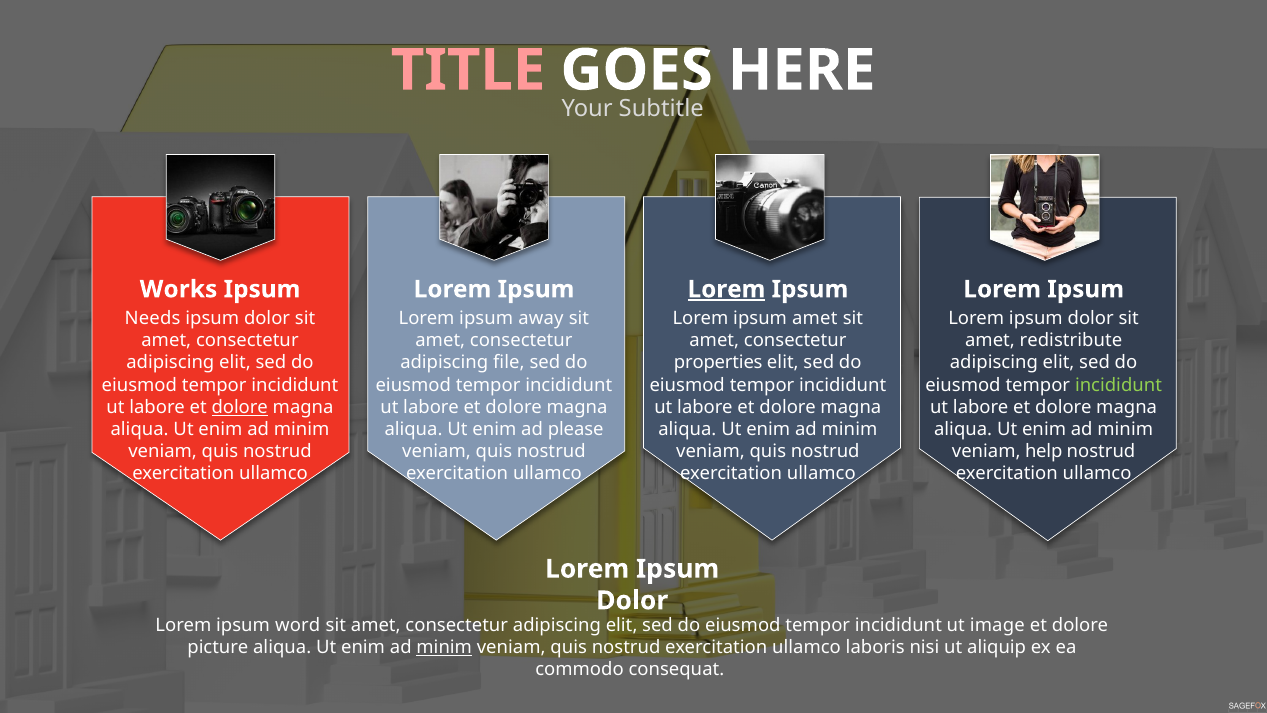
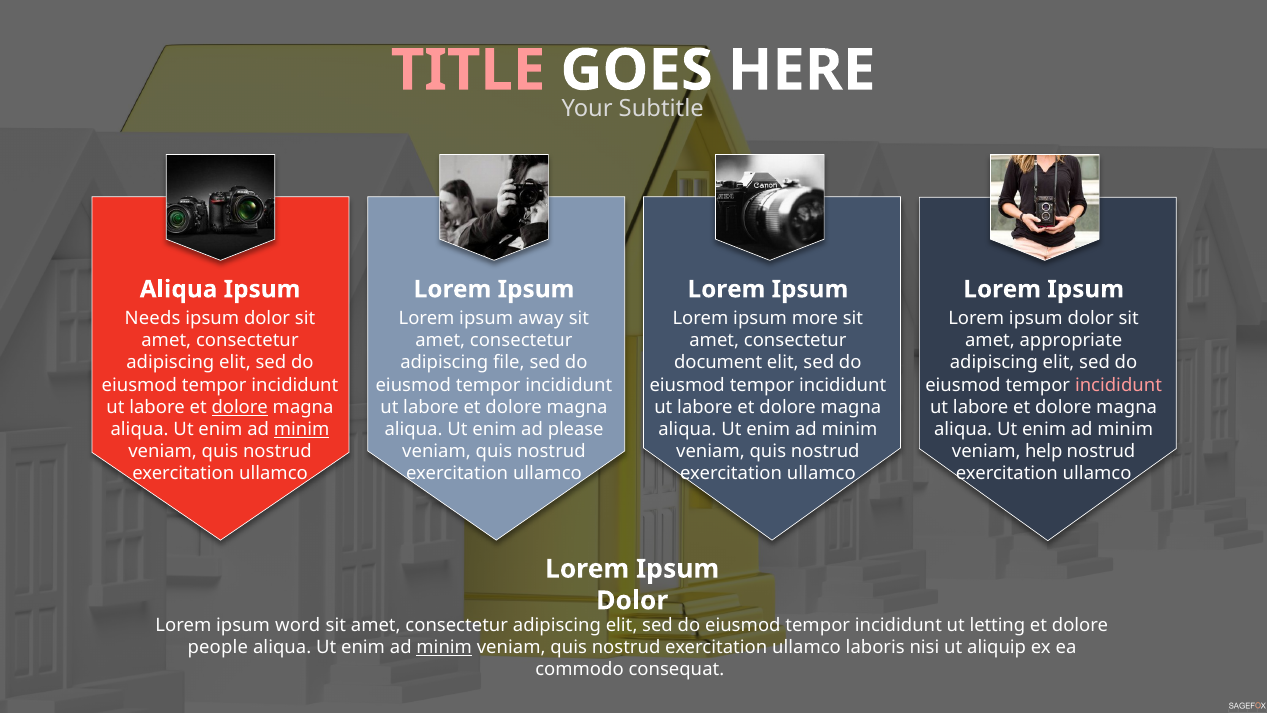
Works at (179, 289): Works -> Aliqua
Lorem at (726, 289) underline: present -> none
ipsum amet: amet -> more
redistribute: redistribute -> appropriate
properties: properties -> document
incididunt at (1118, 385) colour: light green -> pink
minim at (302, 429) underline: none -> present
image: image -> letting
picture: picture -> people
